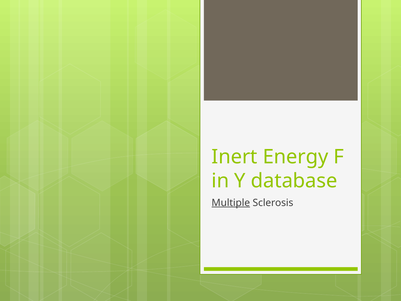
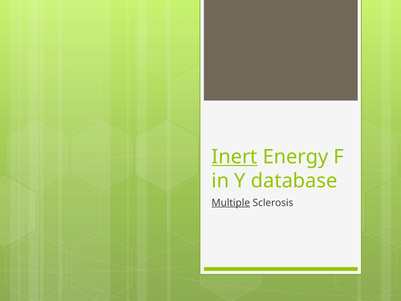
Inert underline: none -> present
